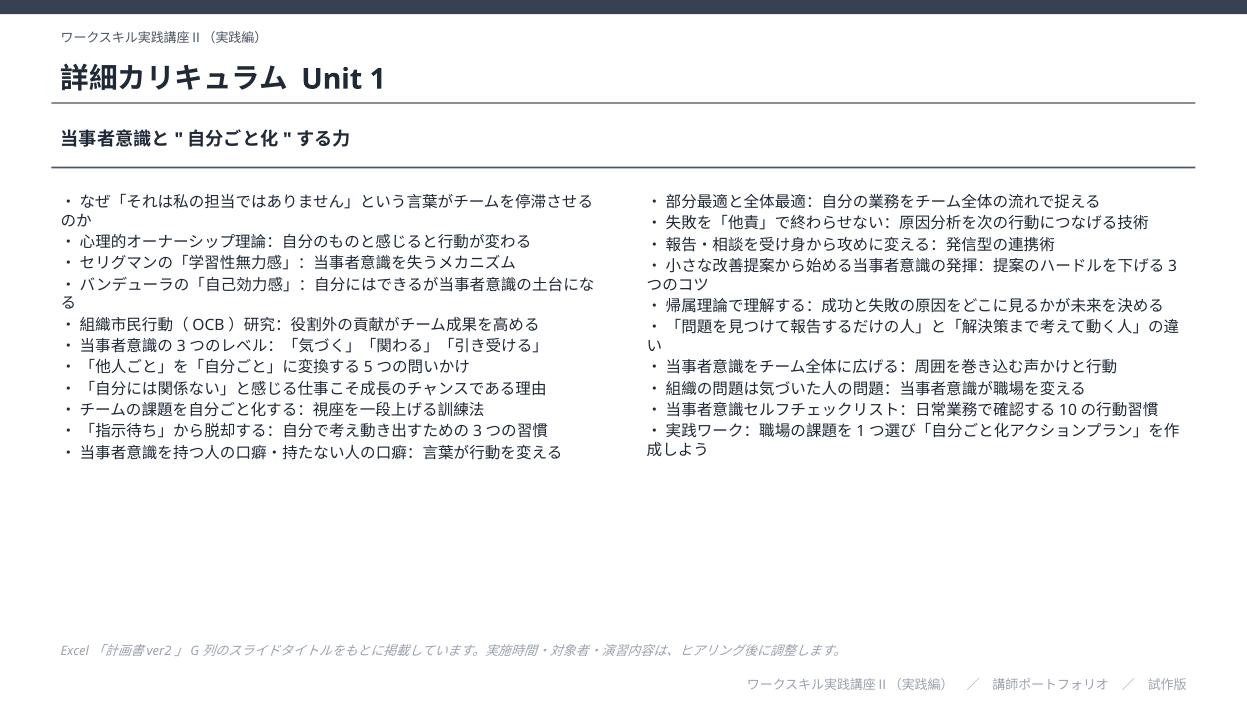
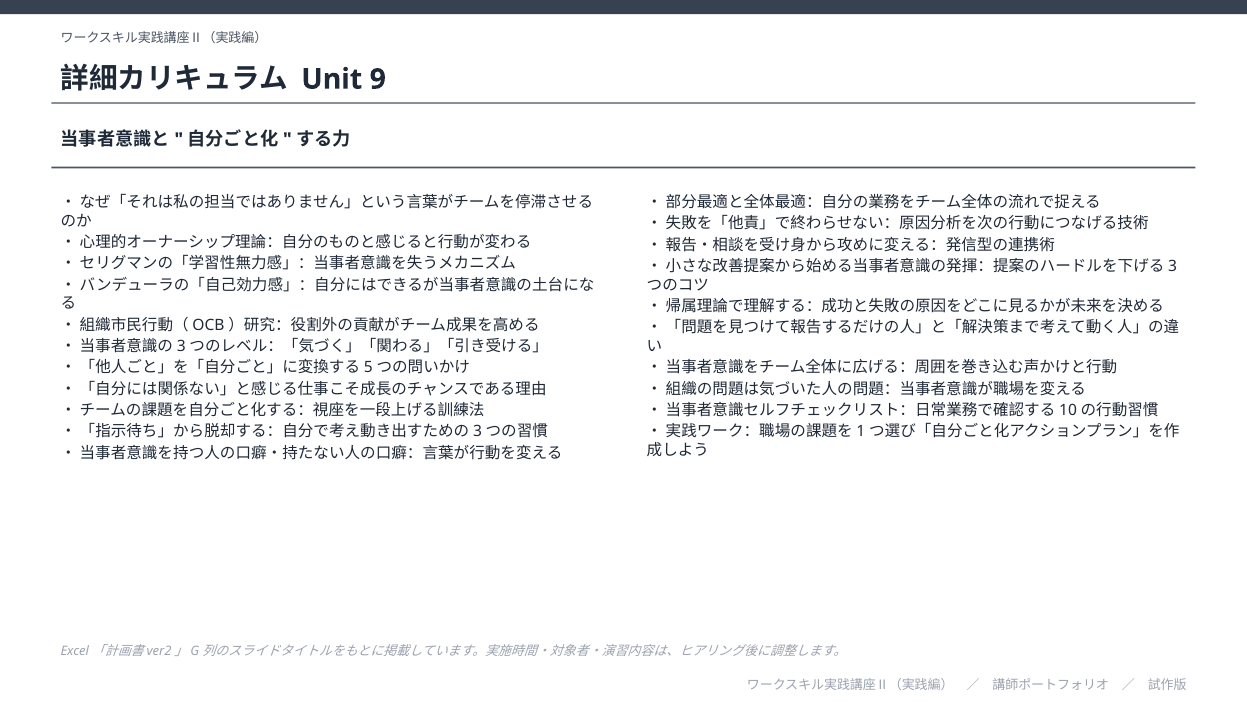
1: 1 -> 9
